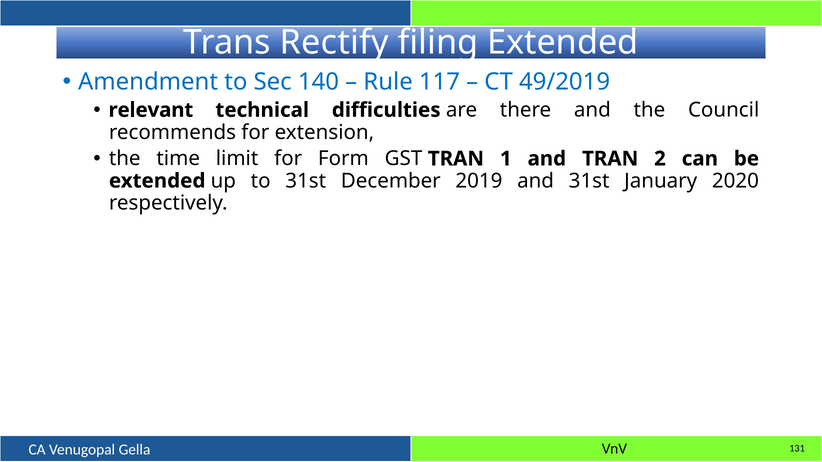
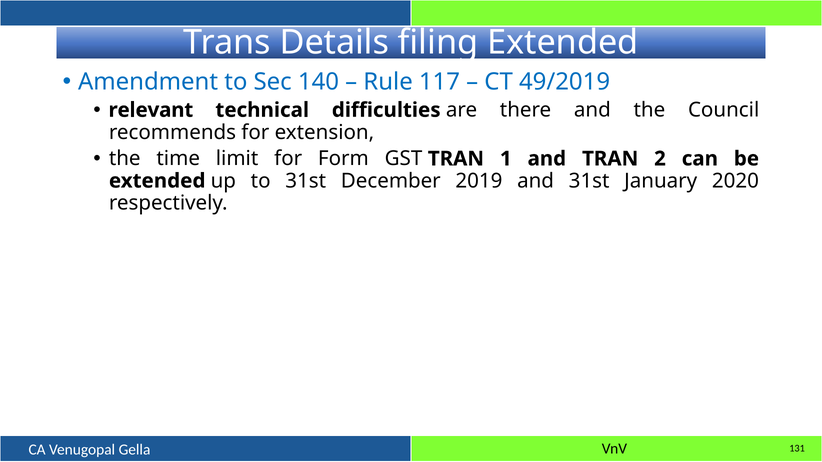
Rectify: Rectify -> Details
